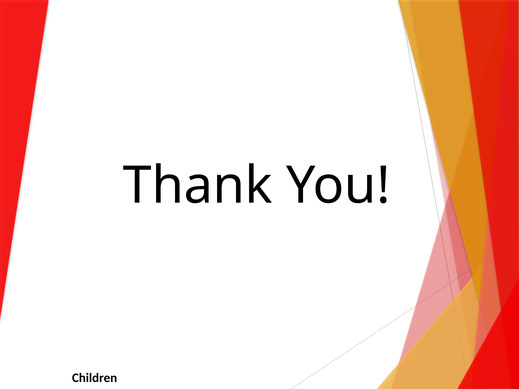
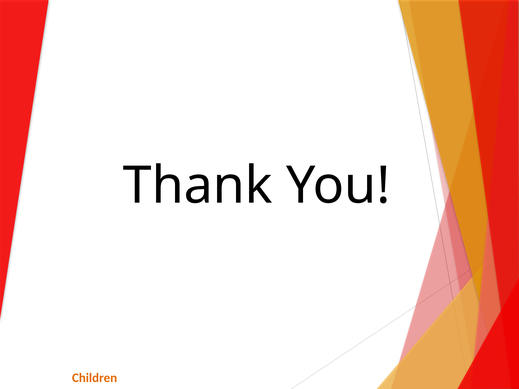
Children colour: black -> orange
